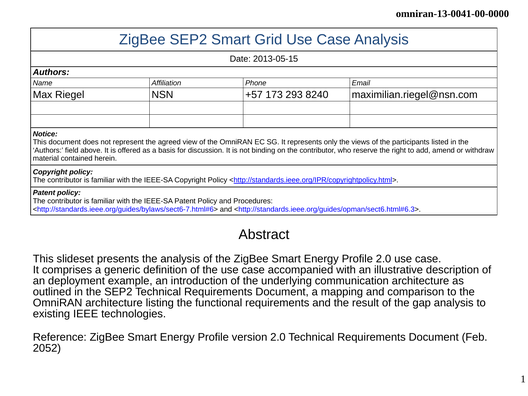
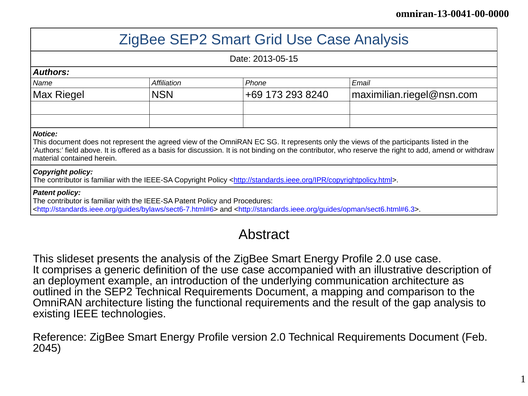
+57: +57 -> +69
2052: 2052 -> 2045
